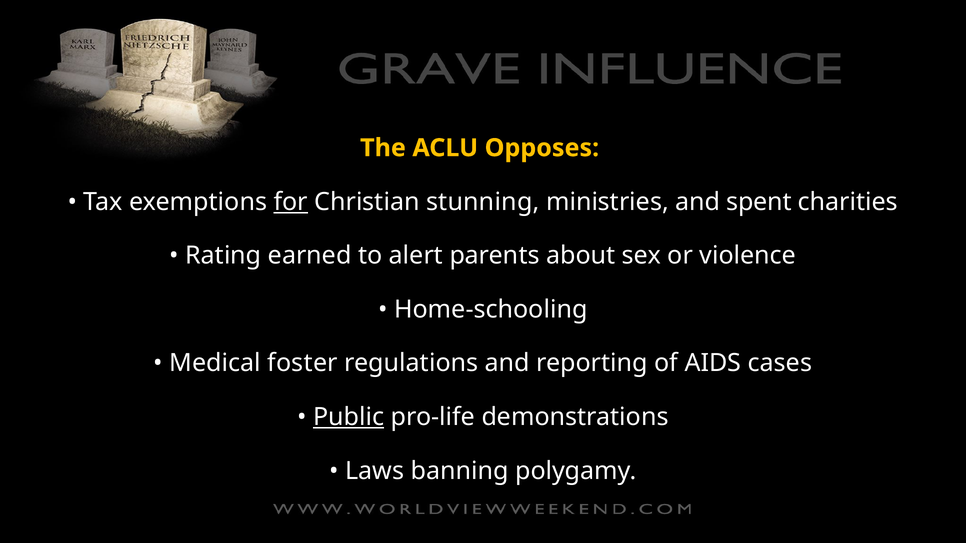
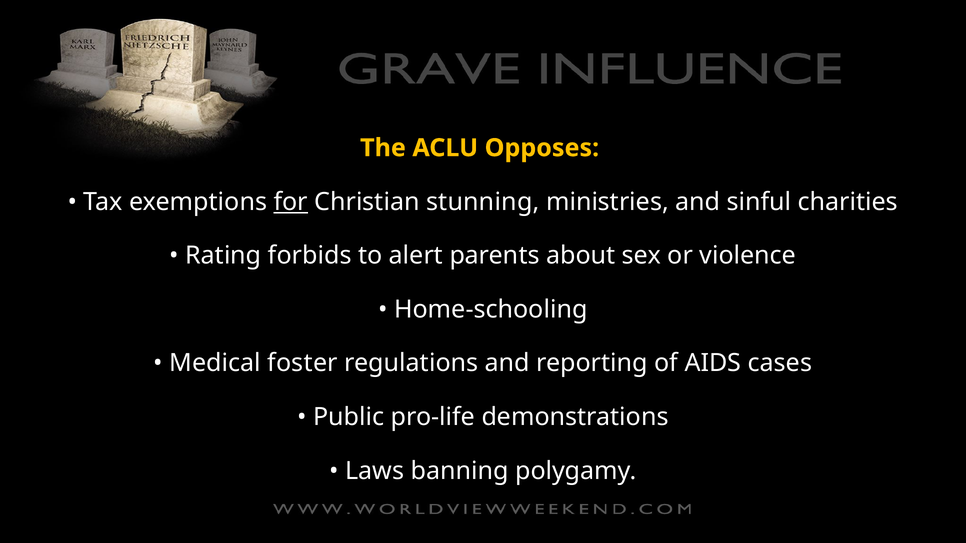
spent: spent -> sinful
earned: earned -> forbids
Public underline: present -> none
